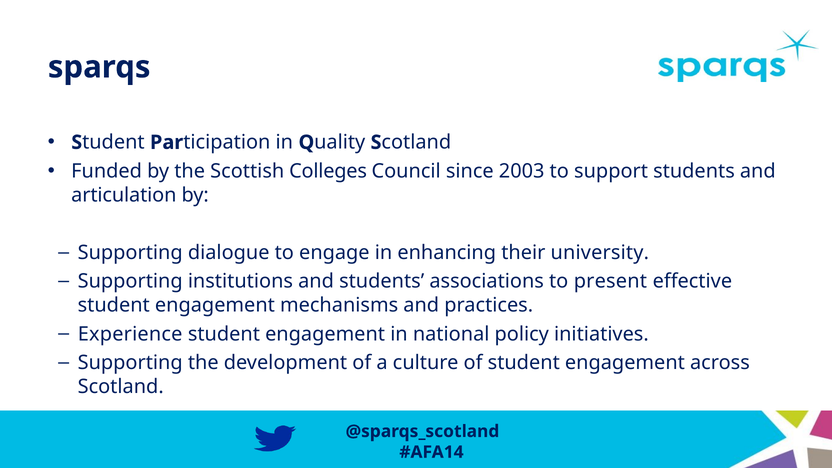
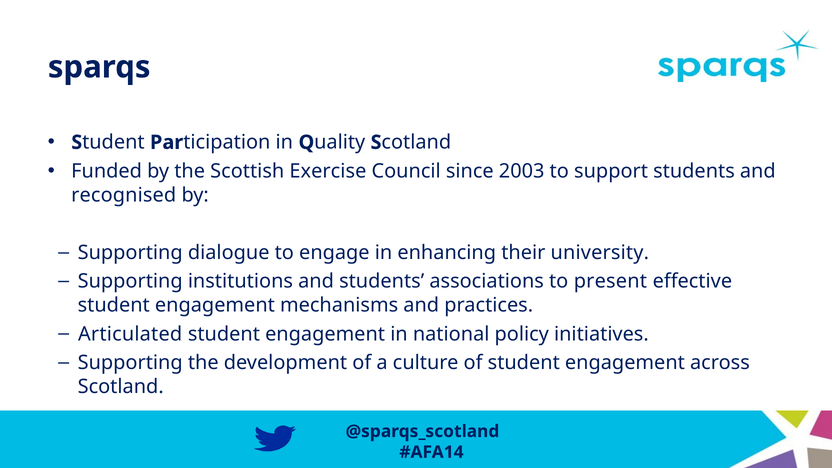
Colleges: Colleges -> Exercise
articulation: articulation -> recognised
Experience: Experience -> Articulated
